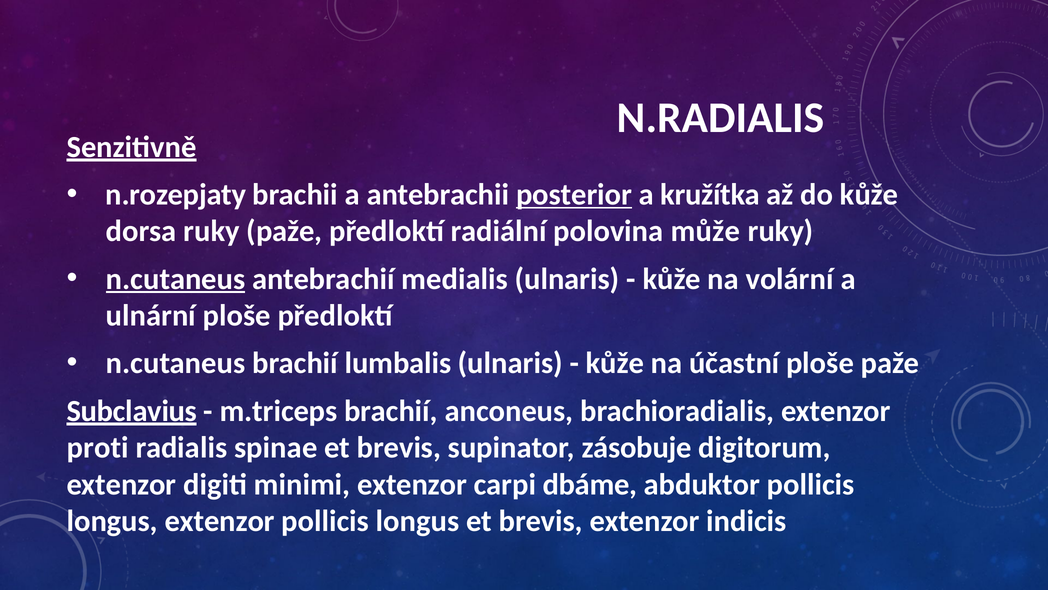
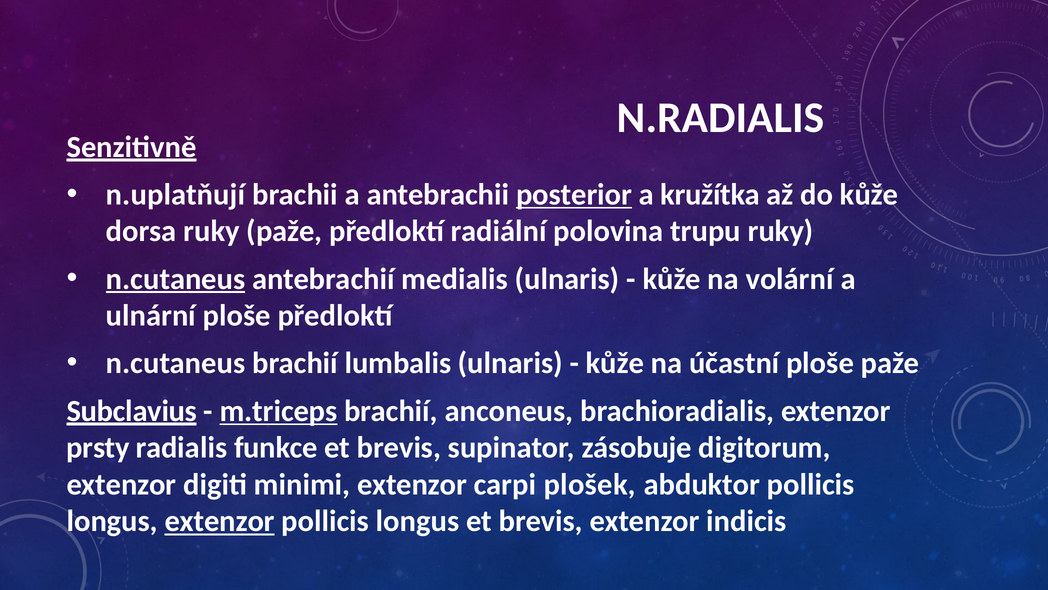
n.rozepjaty: n.rozepjaty -> n.uplatňují
může: může -> trupu
m.triceps underline: none -> present
proti: proti -> prsty
spinae: spinae -> funkce
dbáme: dbáme -> plošek
extenzor at (220, 521) underline: none -> present
